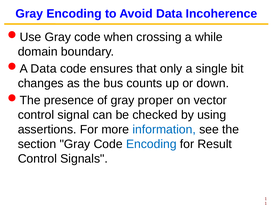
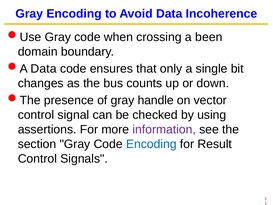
while: while -> been
proper: proper -> handle
information colour: blue -> purple
